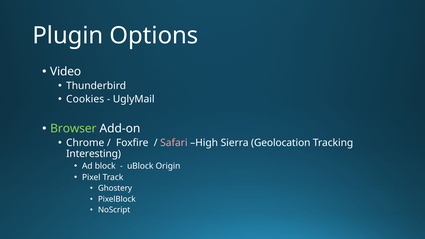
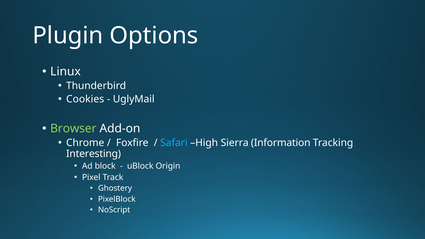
Video: Video -> Linux
Safari colour: pink -> light blue
Geolocation: Geolocation -> Information
